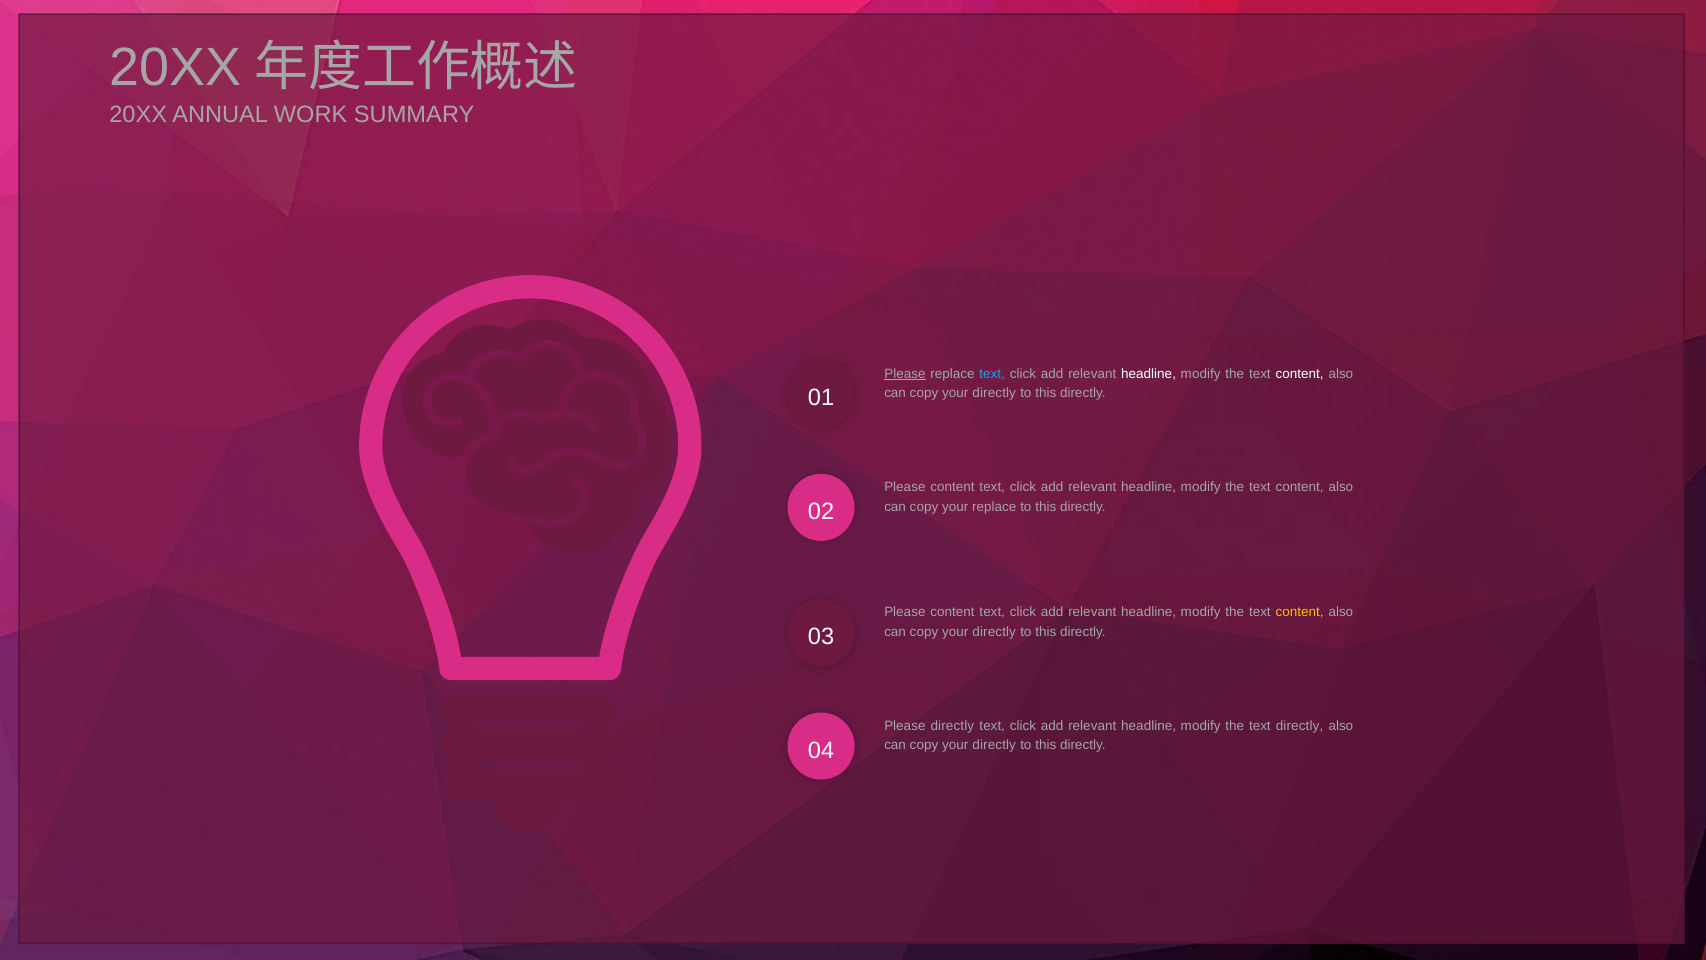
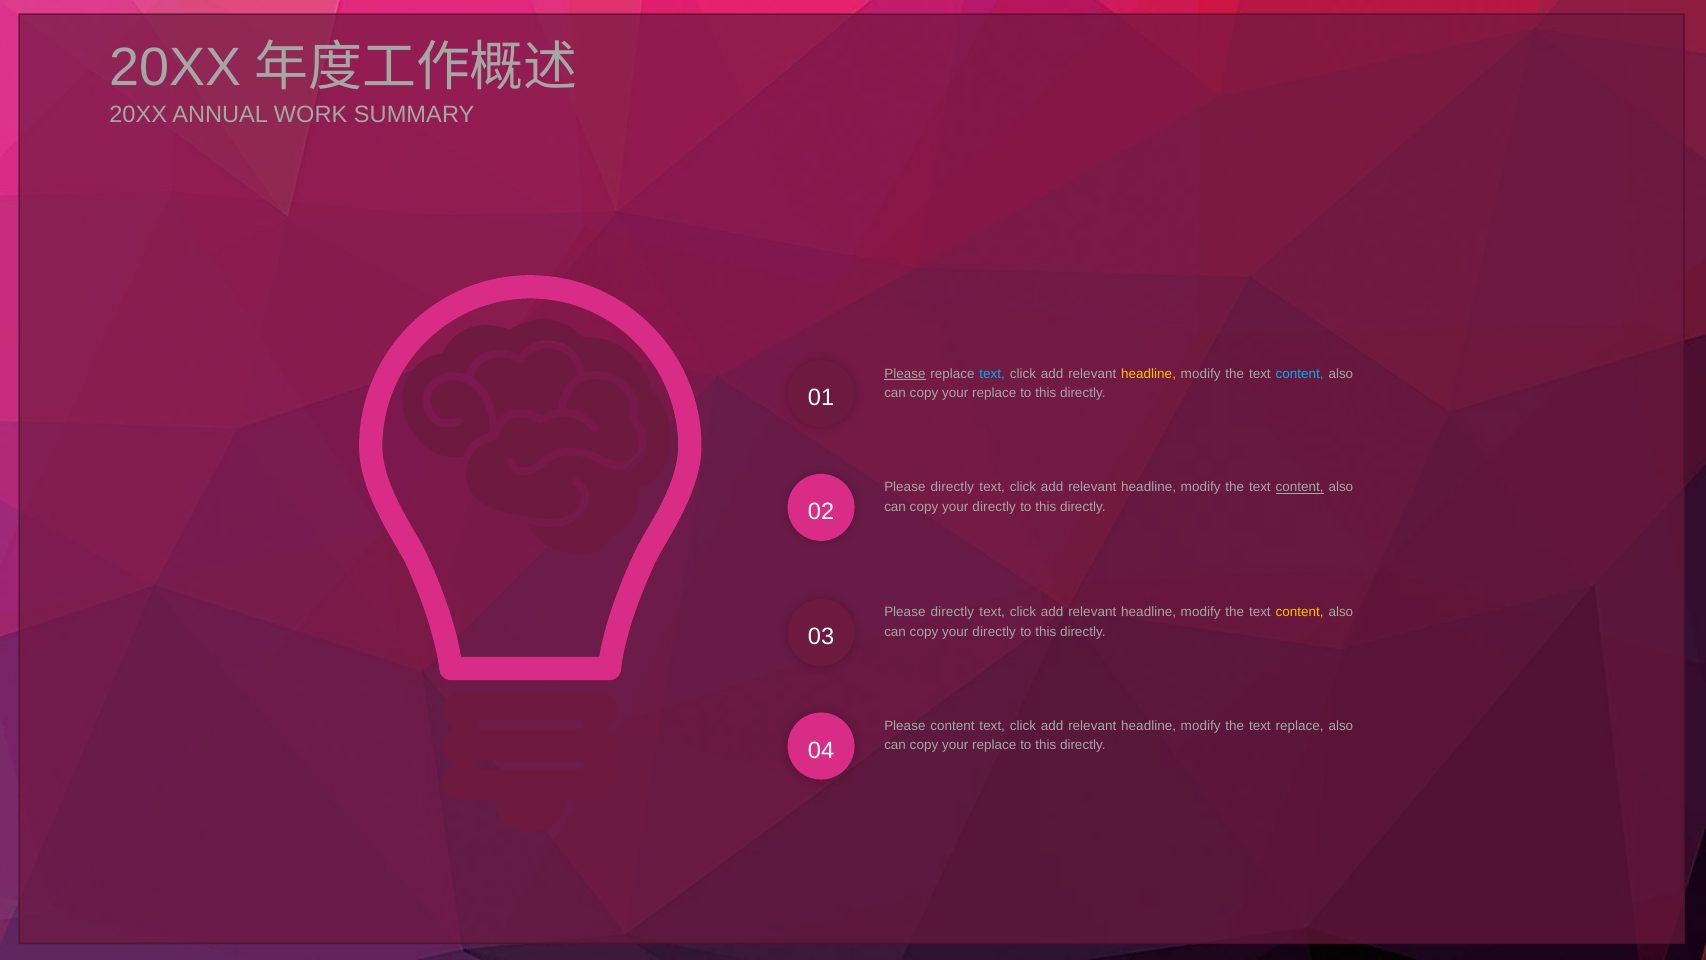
headline at (1149, 373) colour: white -> yellow
content at (1300, 373) colour: white -> light blue
directly at (994, 393): directly -> replace
content at (952, 487): content -> directly
content at (1300, 487) underline: none -> present
replace at (994, 507): replace -> directly
content at (952, 612): content -> directly
Please directly: directly -> content
text directly: directly -> replace
directly at (994, 745): directly -> replace
